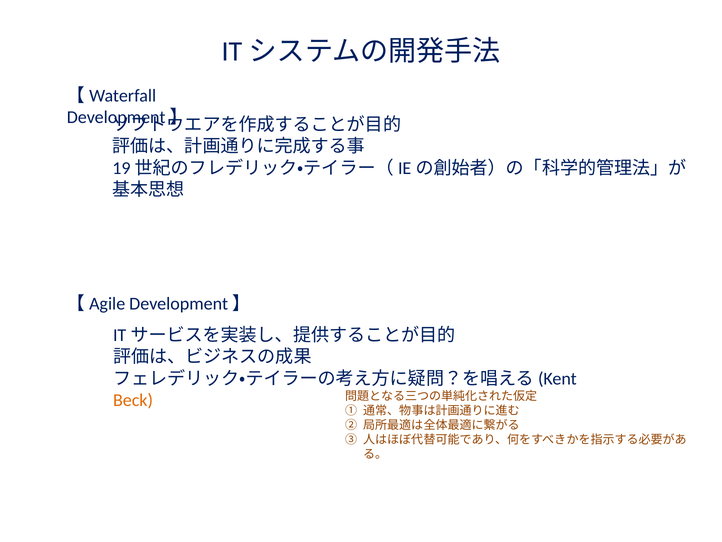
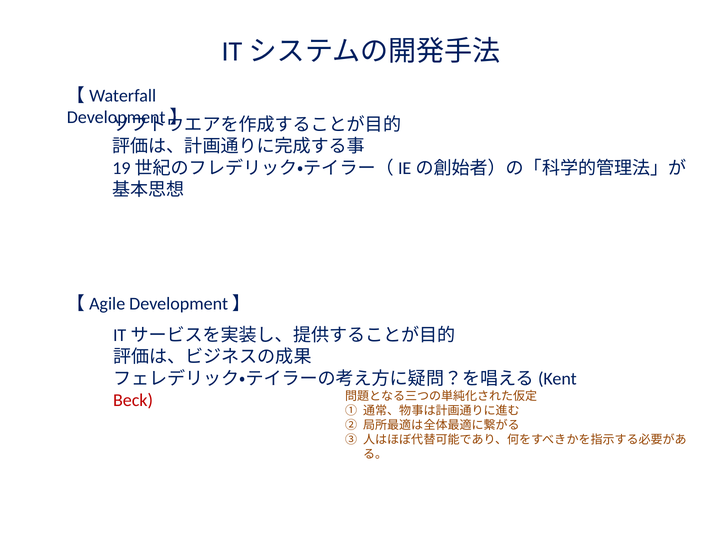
Beck colour: orange -> red
